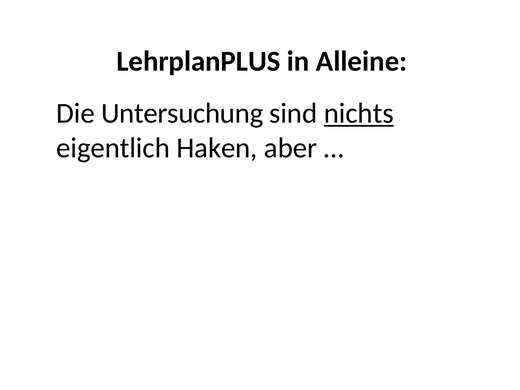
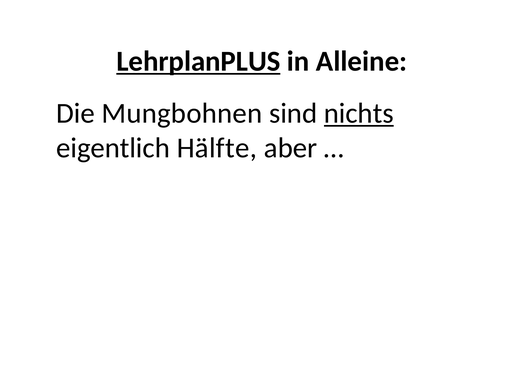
LehrplanPLUS underline: none -> present
Untersuchung: Untersuchung -> Mungbohnen
Haken: Haken -> Hälfte
